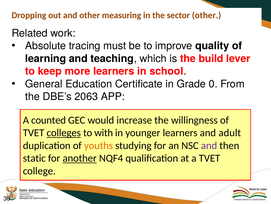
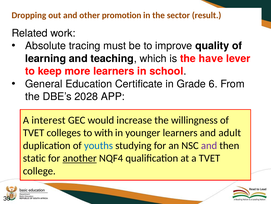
measuring: measuring -> promotion
sector other: other -> result
build: build -> have
0: 0 -> 6
2063: 2063 -> 2028
counted: counted -> interest
colleges underline: present -> none
youths colour: orange -> blue
